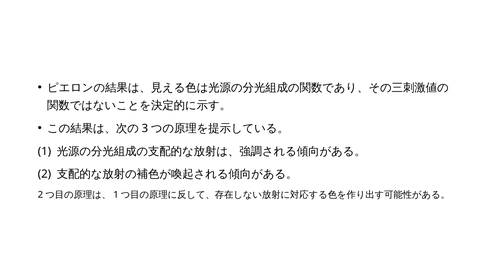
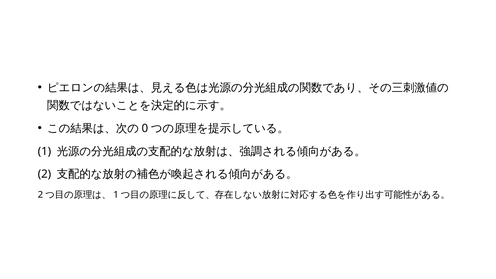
3: 3 -> 0
